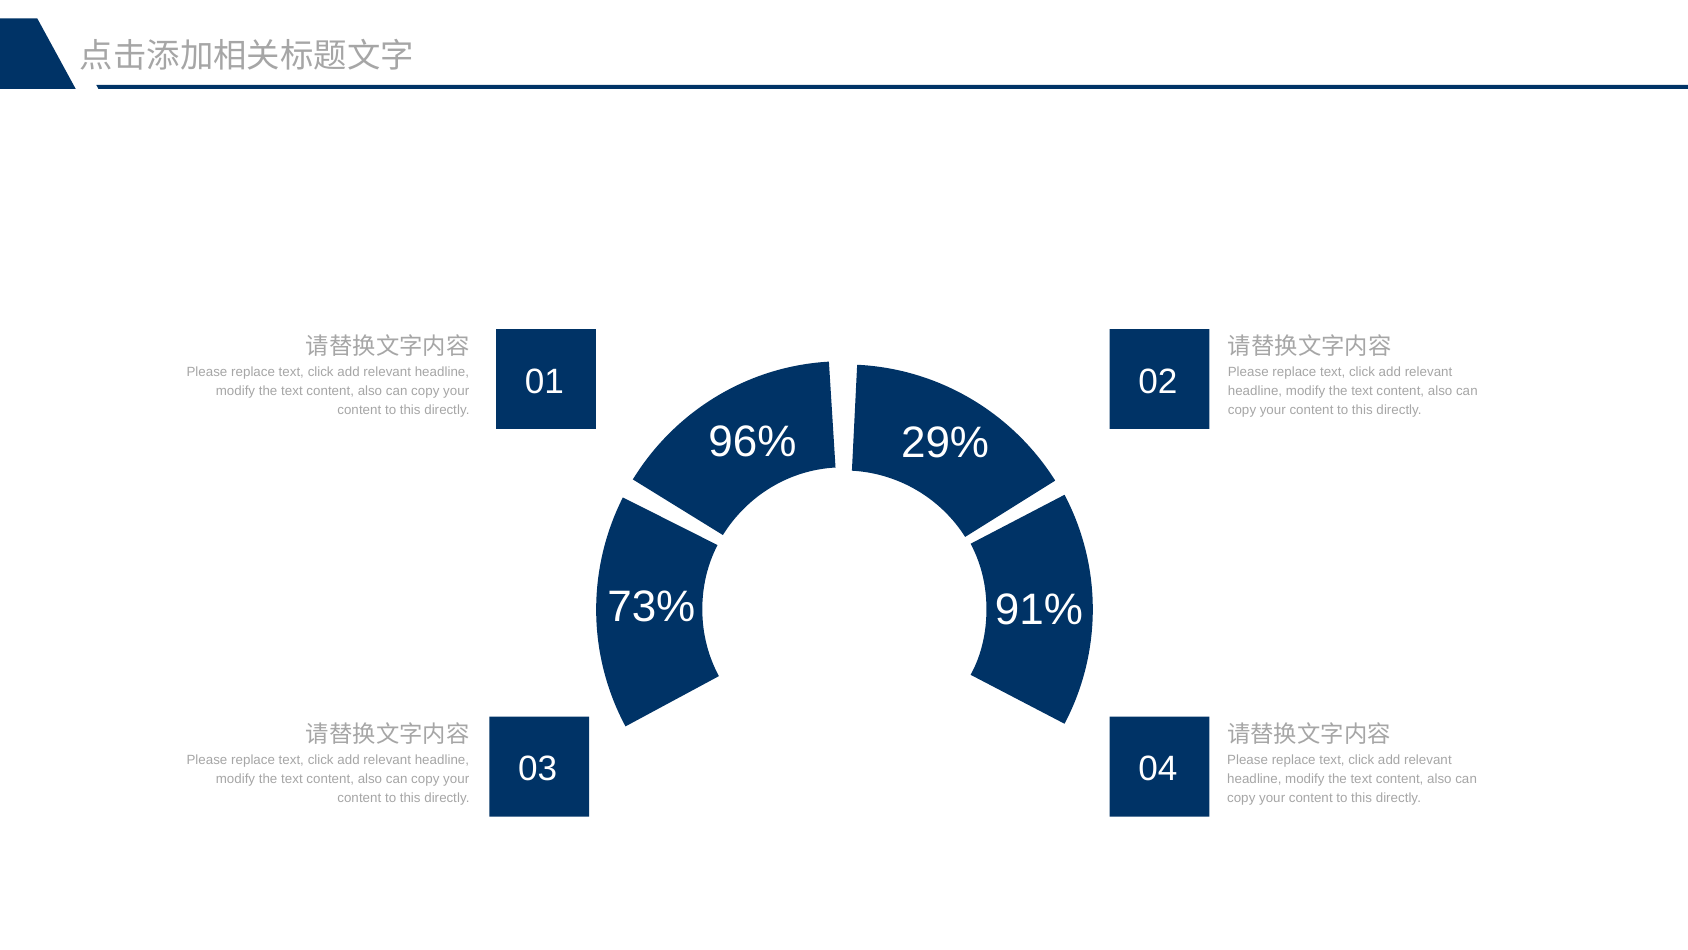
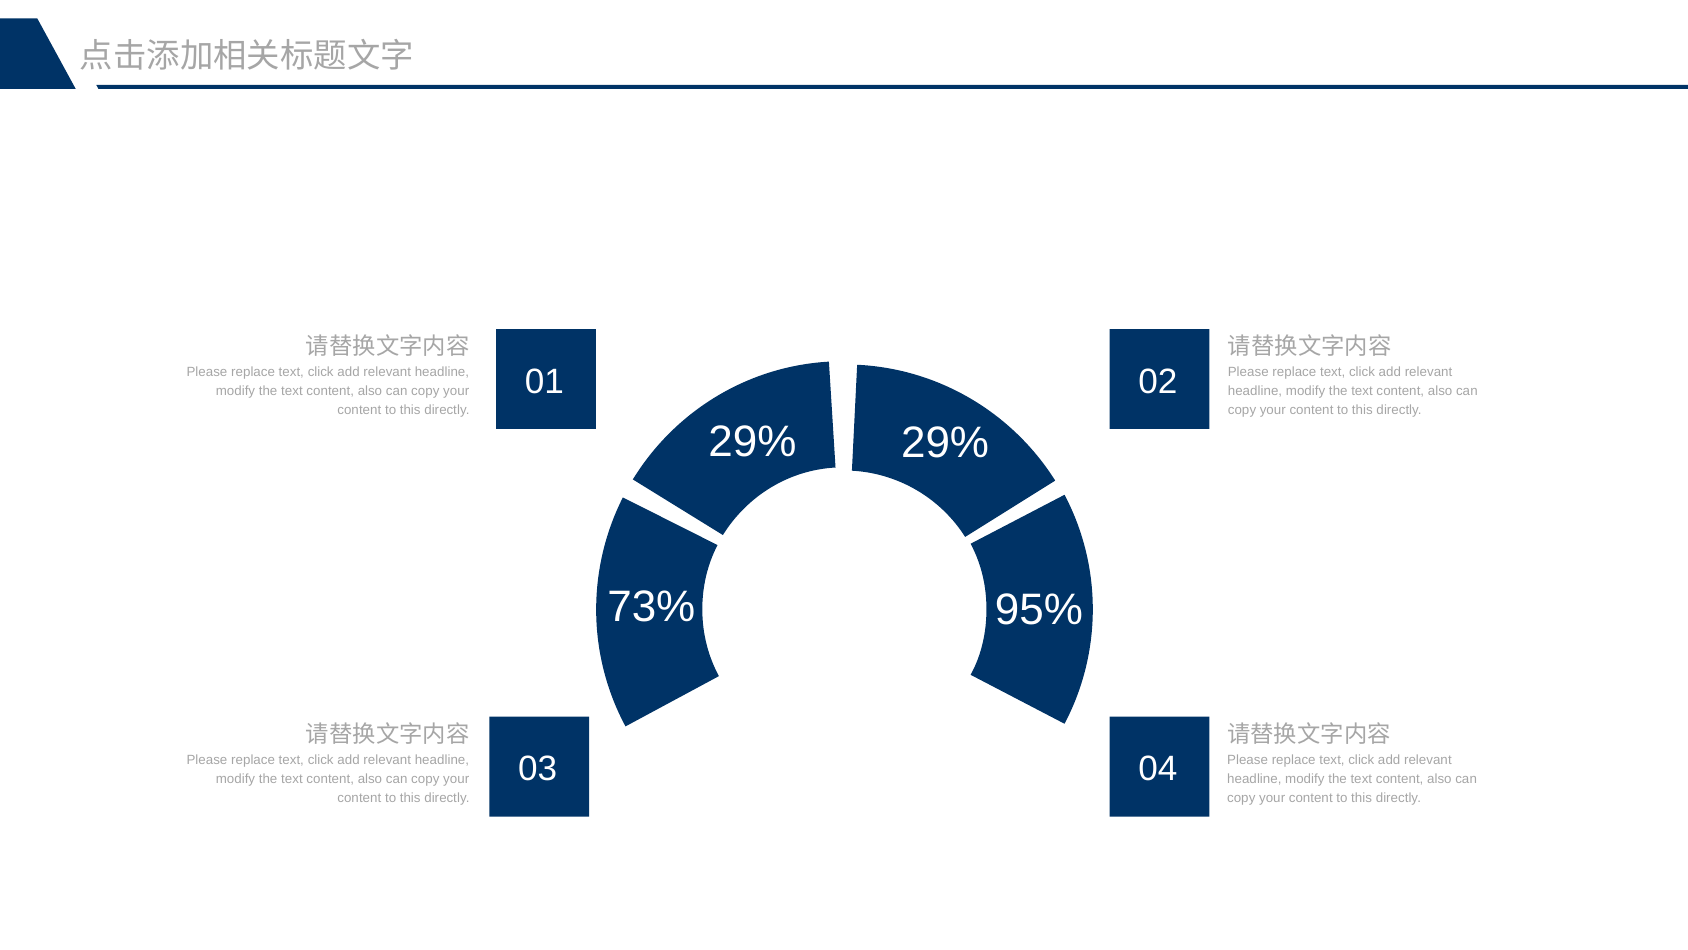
96% at (752, 442): 96% -> 29%
91%: 91% -> 95%
